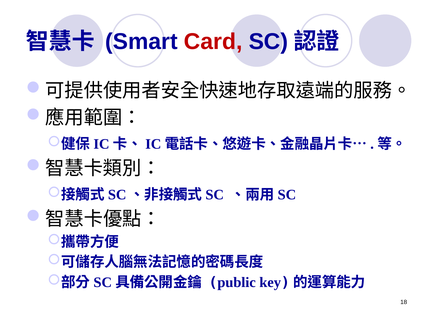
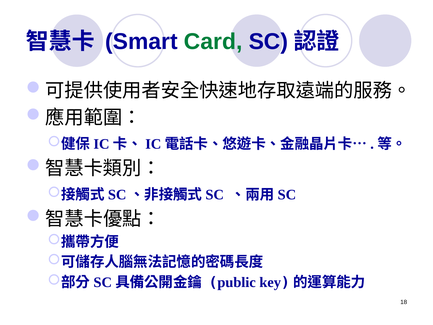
Card colour: red -> green
